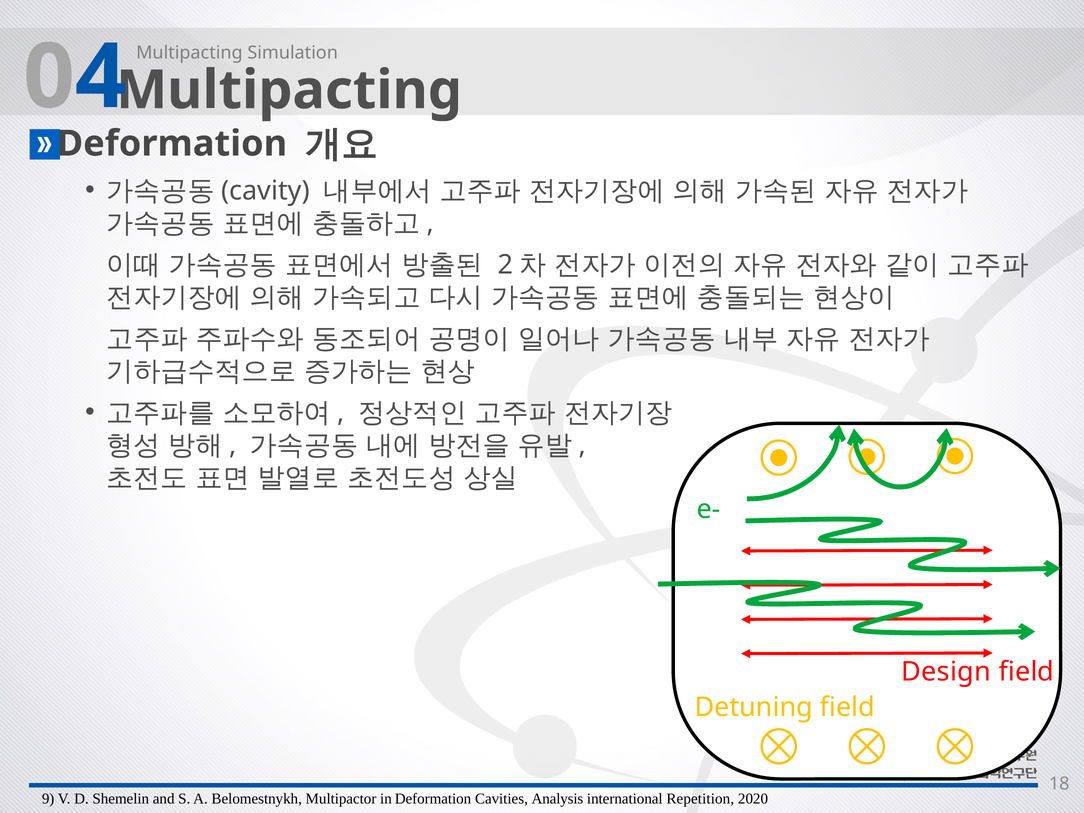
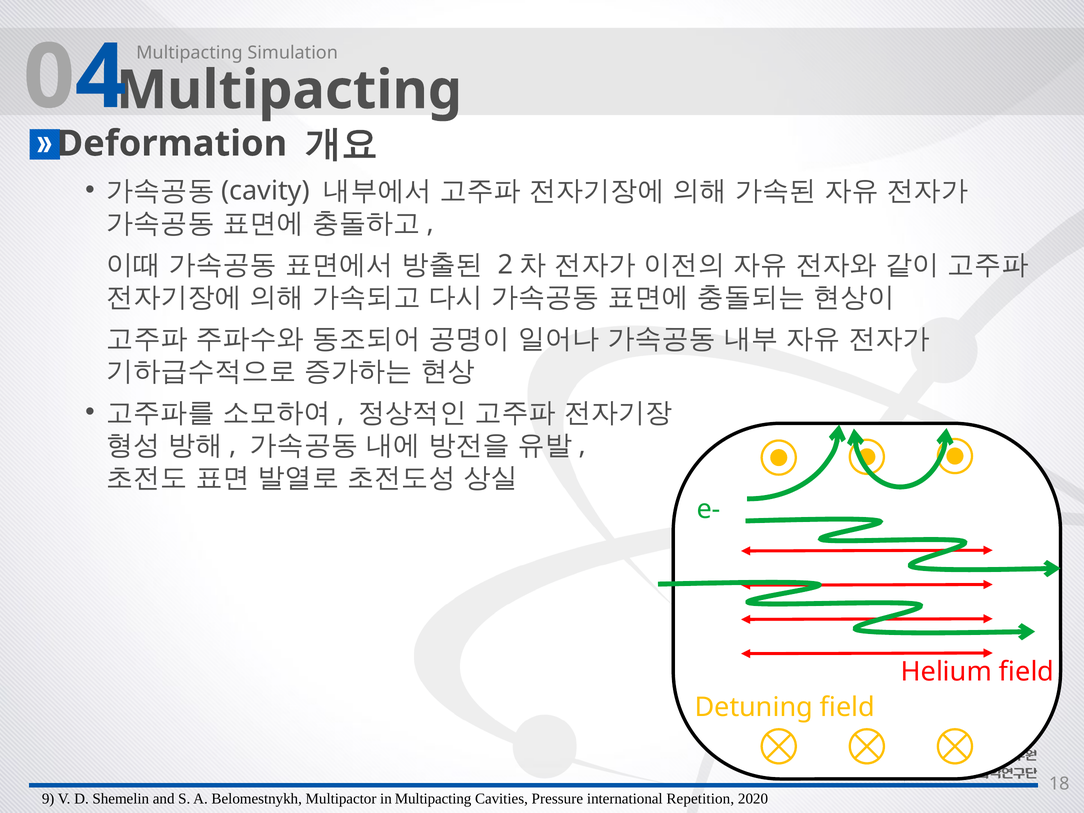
Design: Design -> Helium
in Deformation: Deformation -> Multipacting
Analysis: Analysis -> Pressure
